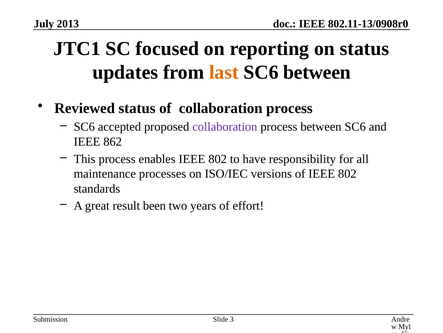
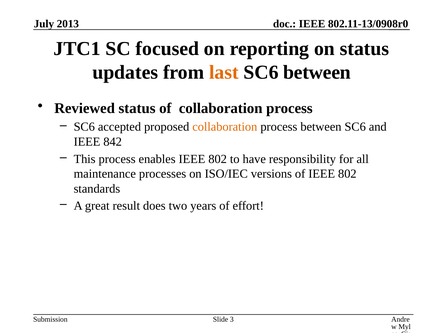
collaboration at (225, 127) colour: purple -> orange
862: 862 -> 842
been: been -> does
